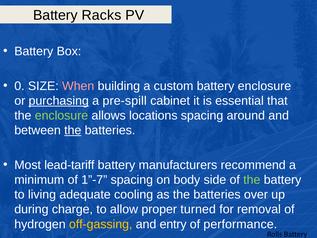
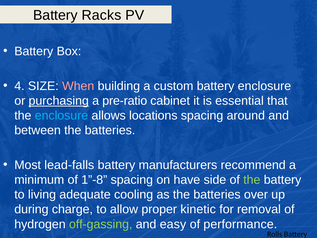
0: 0 -> 4
pre-spill: pre-spill -> pre-ratio
enclosure at (61, 115) colour: light green -> light blue
the at (73, 130) underline: present -> none
lead-tariff: lead-tariff -> lead-falls
1”-7: 1”-7 -> 1”-8
body: body -> have
turned: turned -> kinetic
off-gassing colour: yellow -> light green
entry: entry -> easy
